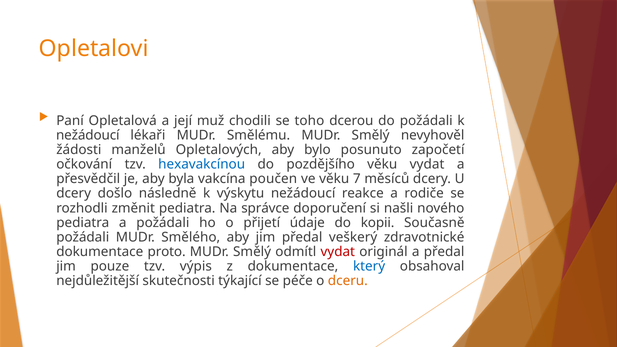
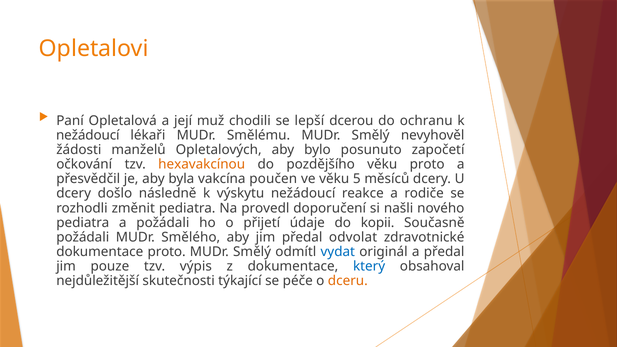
toho: toho -> lepší
do požádali: požádali -> ochranu
hexavakcínou colour: blue -> orange
věku vydat: vydat -> proto
7: 7 -> 5
správce: správce -> provedl
veškerý: veškerý -> odvolat
vydat at (338, 252) colour: red -> blue
